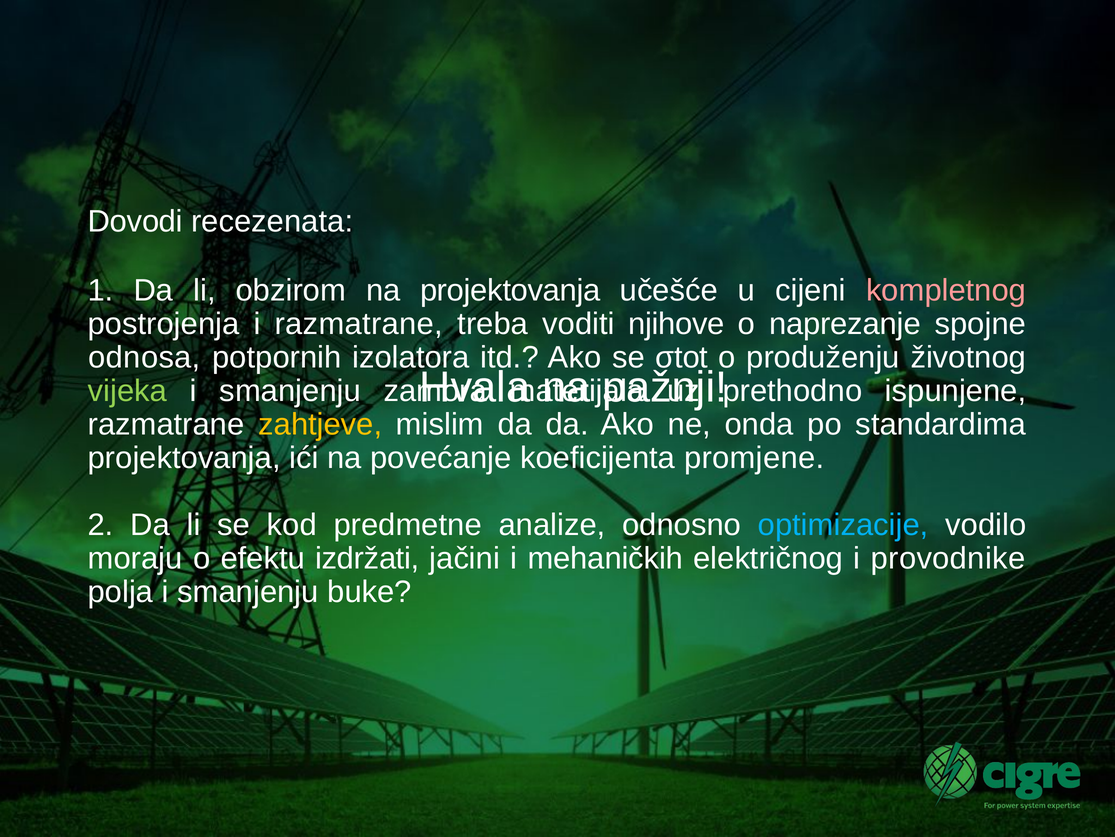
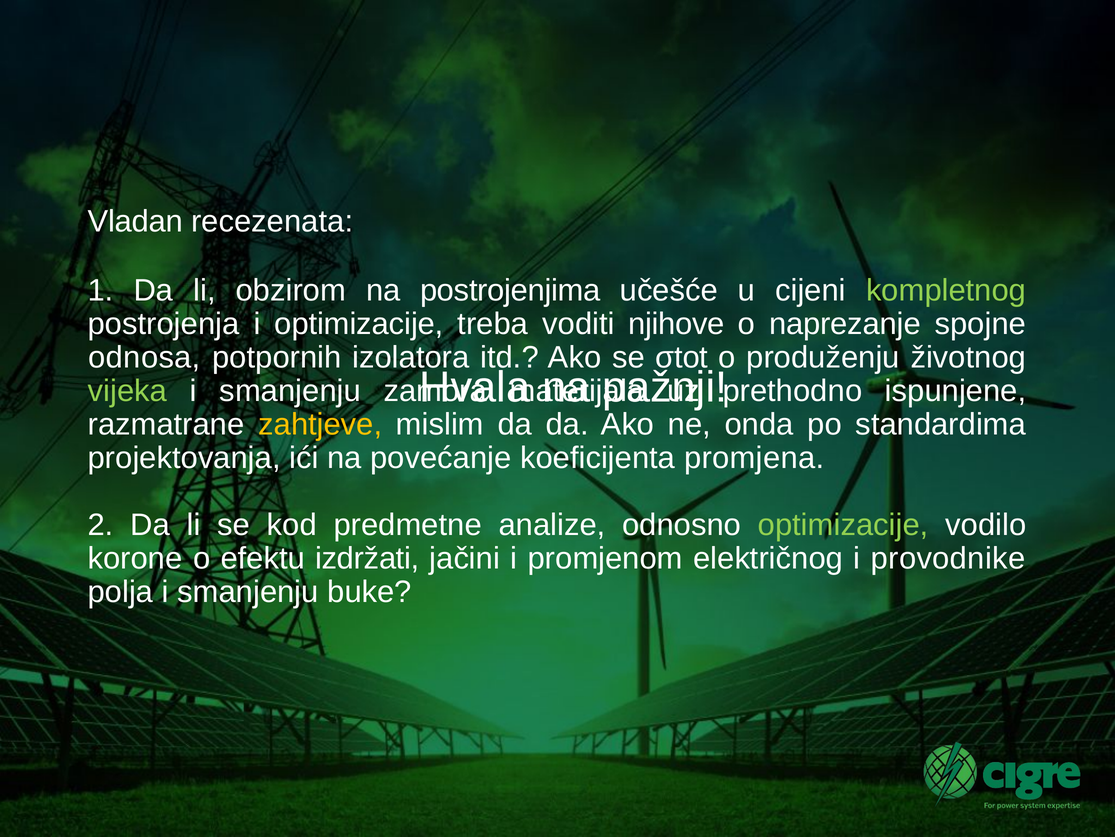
Dovodi: Dovodi -> Vladan
na projektovanja: projektovanja -> postrojenjima
kompletnog colour: pink -> light green
i razmatrane: razmatrane -> optimizacije
promjene: promjene -> promjena
optimizacije at (843, 524) colour: light blue -> light green
moraju: moraju -> korone
mehaničkih: mehaničkih -> promjenom
